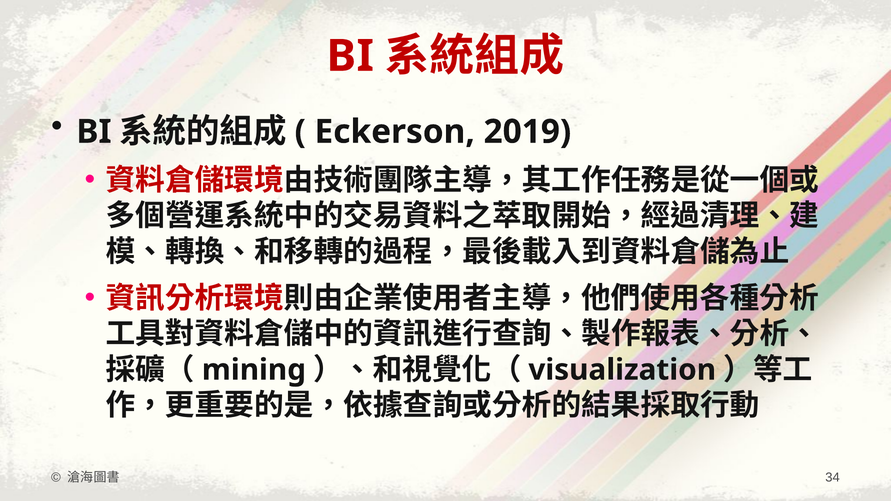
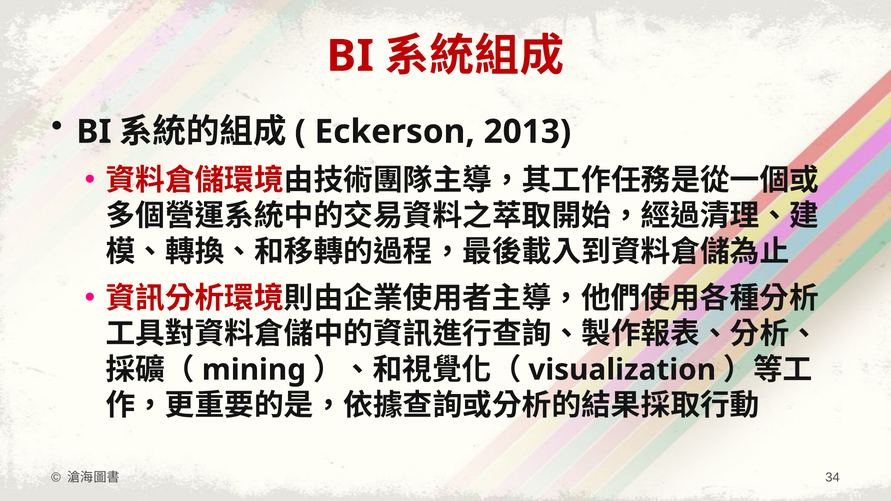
2019: 2019 -> 2013
